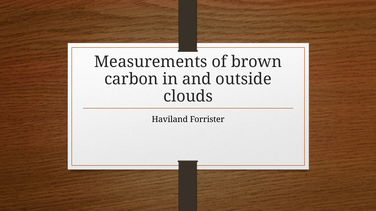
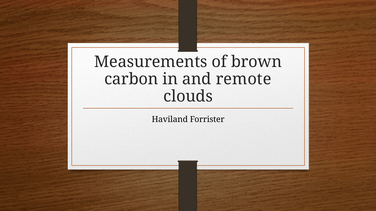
outside: outside -> remote
